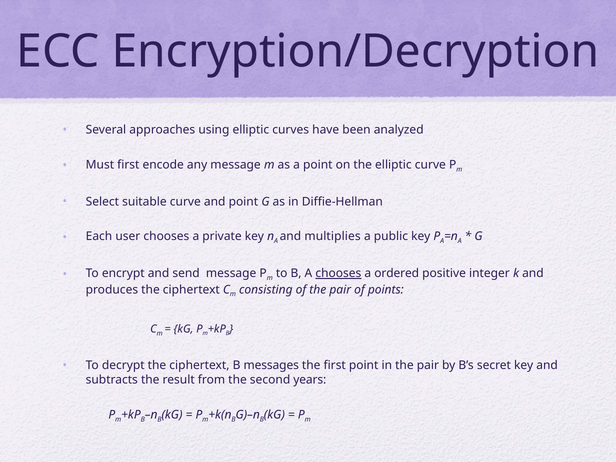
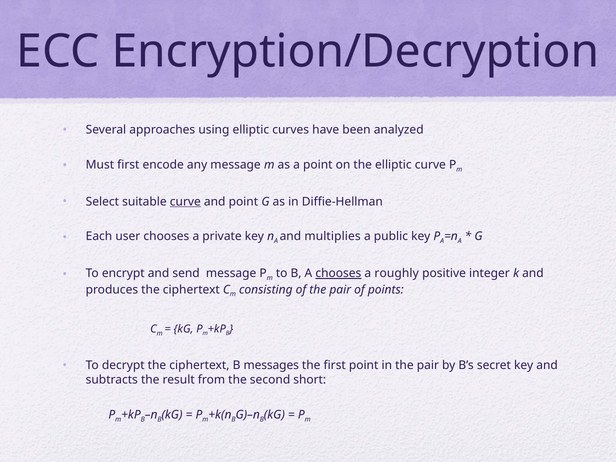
curve at (185, 202) underline: none -> present
ordered: ordered -> roughly
years: years -> short
